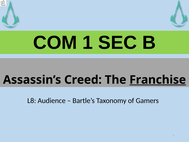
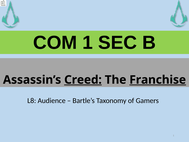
Creed underline: none -> present
